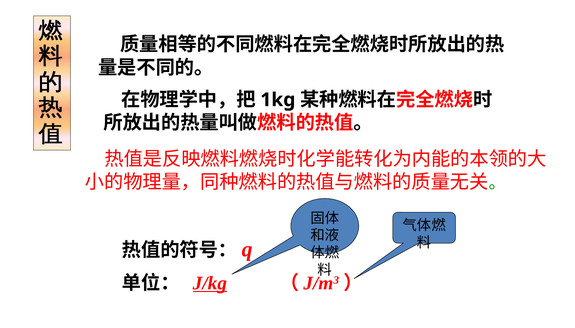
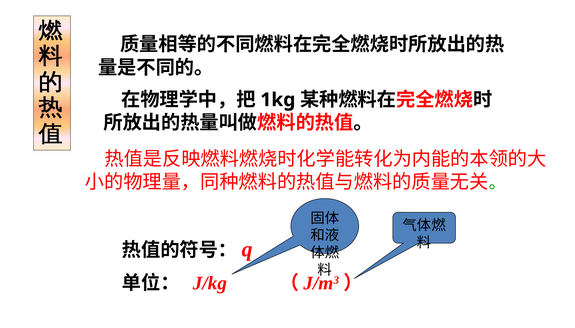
J/kg underline: present -> none
